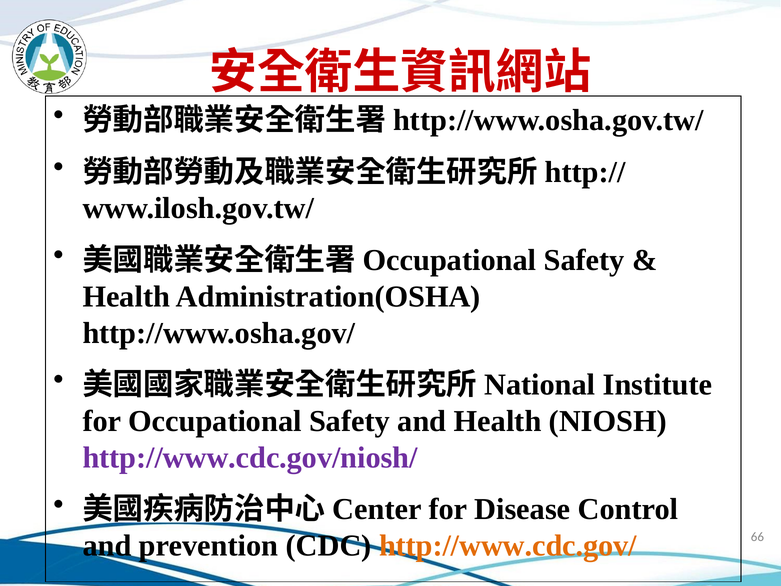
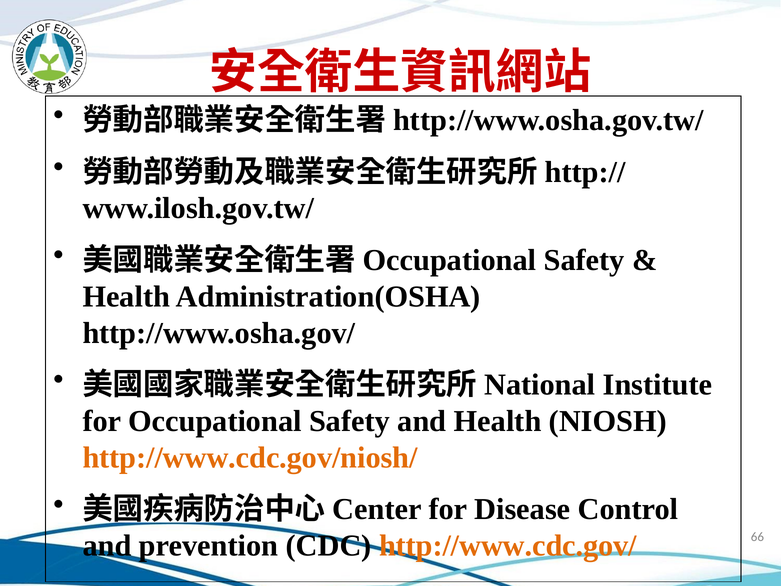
http://www.cdc.gov/niosh/ colour: purple -> orange
